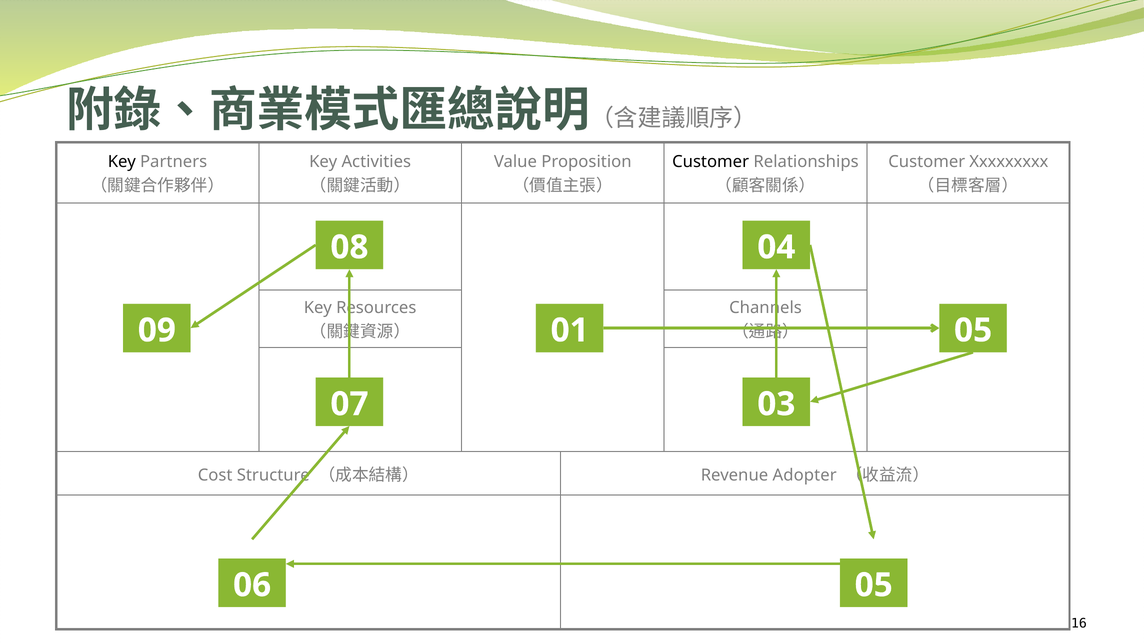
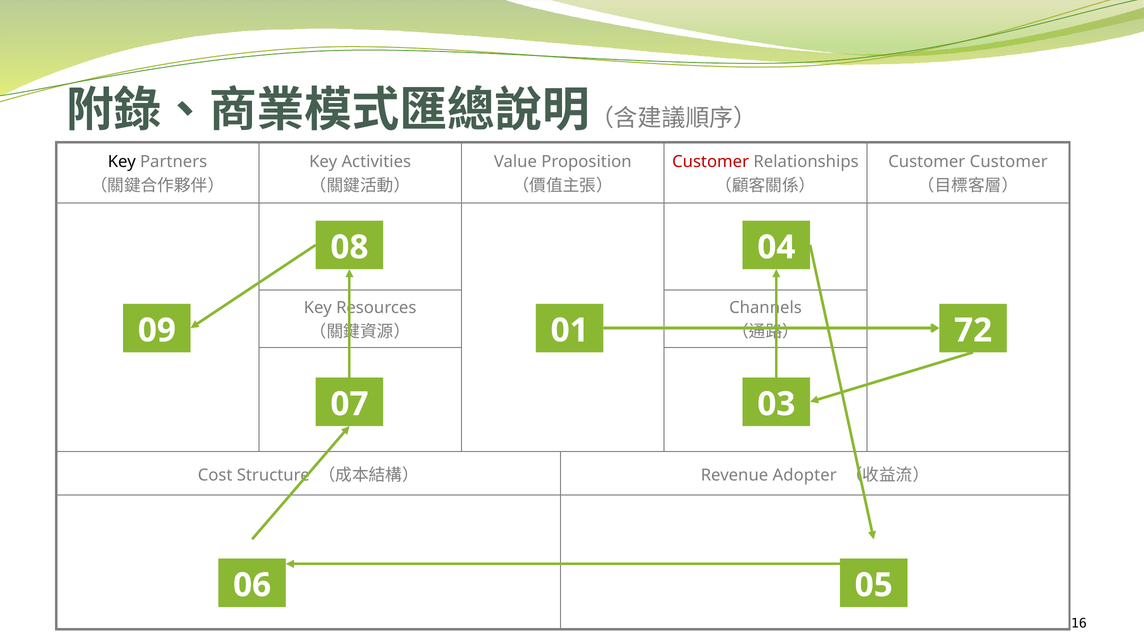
Customer at (711, 162) colour: black -> red
Customer Xxxxxxxxx: Xxxxxxxxx -> Customer
01 05: 05 -> 72
